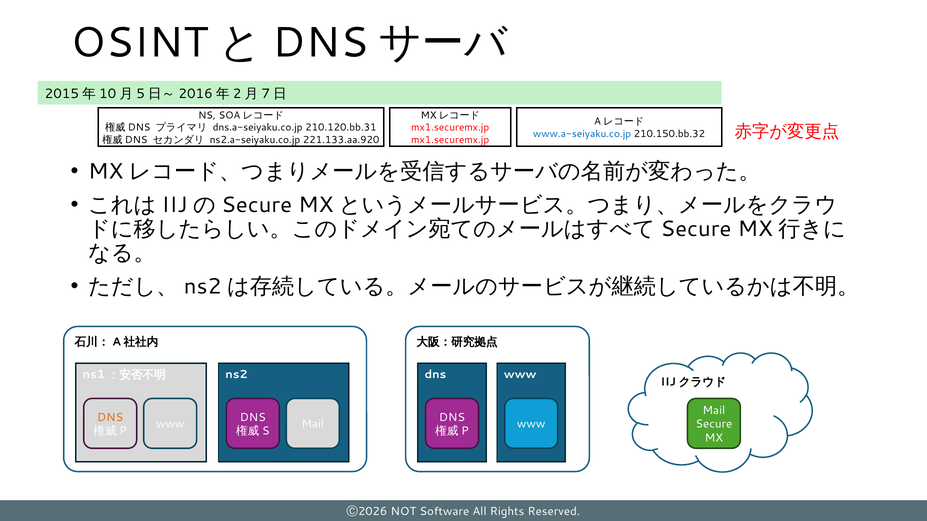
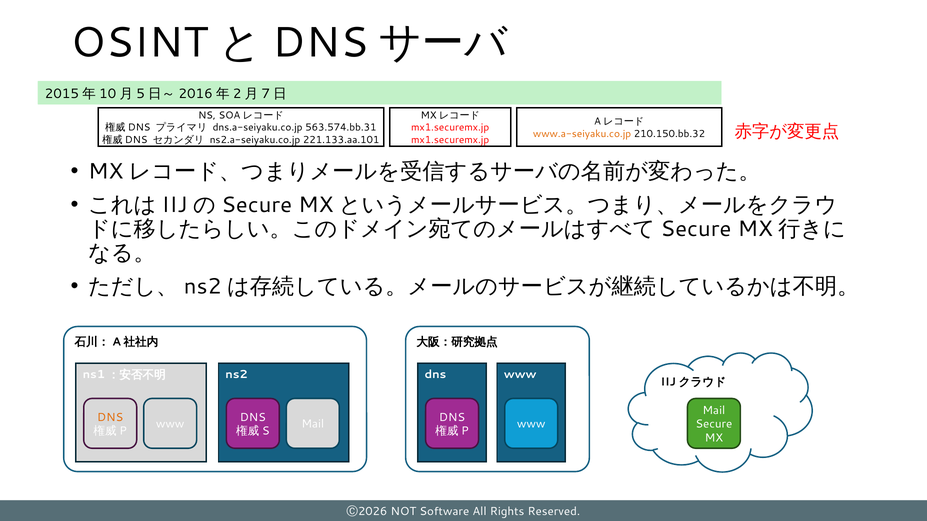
210.120.bb.31: 210.120.bb.31 -> 563.574.bb.31
www.a-seiyaku.co.jp colour: blue -> orange
221.133.aa.920: 221.133.aa.920 -> 221.133.aa.101
